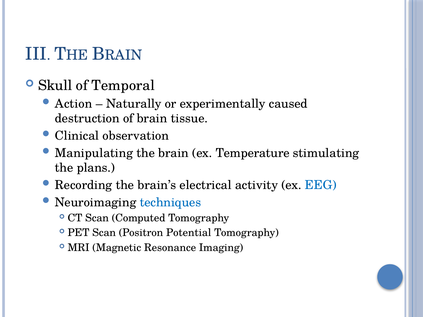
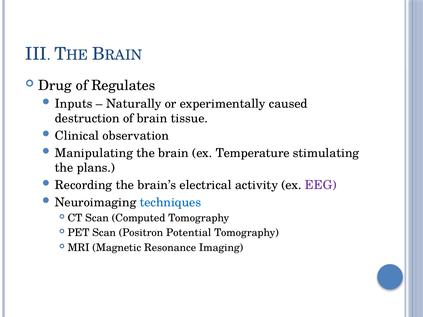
Skull: Skull -> Drug
Temporal: Temporal -> Regulates
Action: Action -> Inputs
EEG colour: blue -> purple
